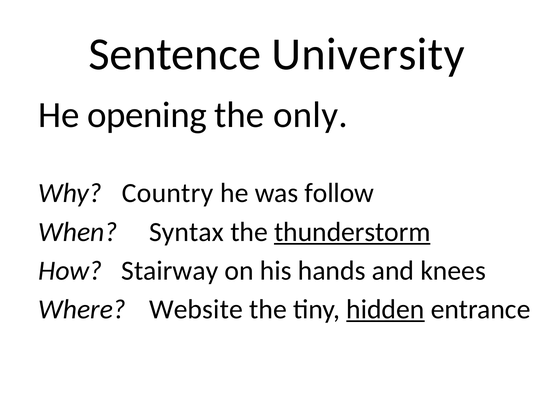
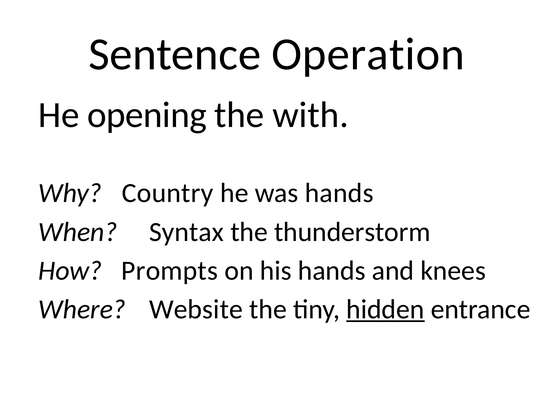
University: University -> Operation
only: only -> with
was follow: follow -> hands
thunderstorm underline: present -> none
Stairway: Stairway -> Prompts
